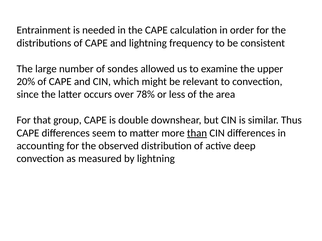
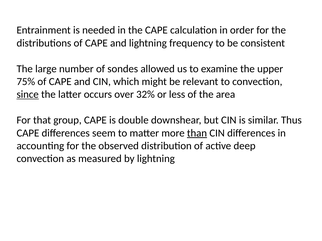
20%: 20% -> 75%
since underline: none -> present
78%: 78% -> 32%
